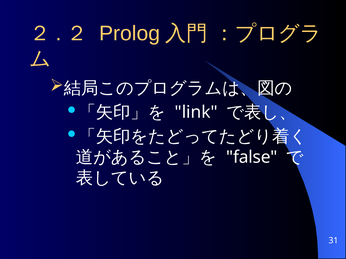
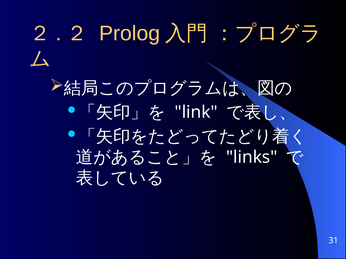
false: false -> links
